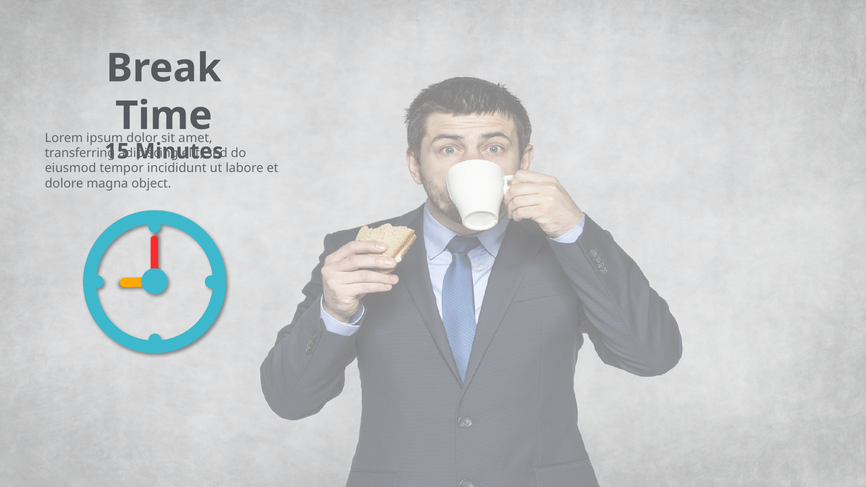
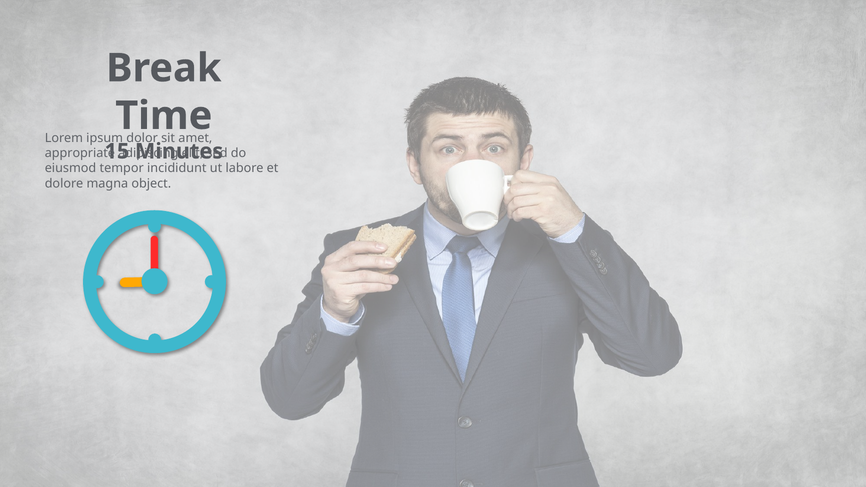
transferring: transferring -> appropriate
